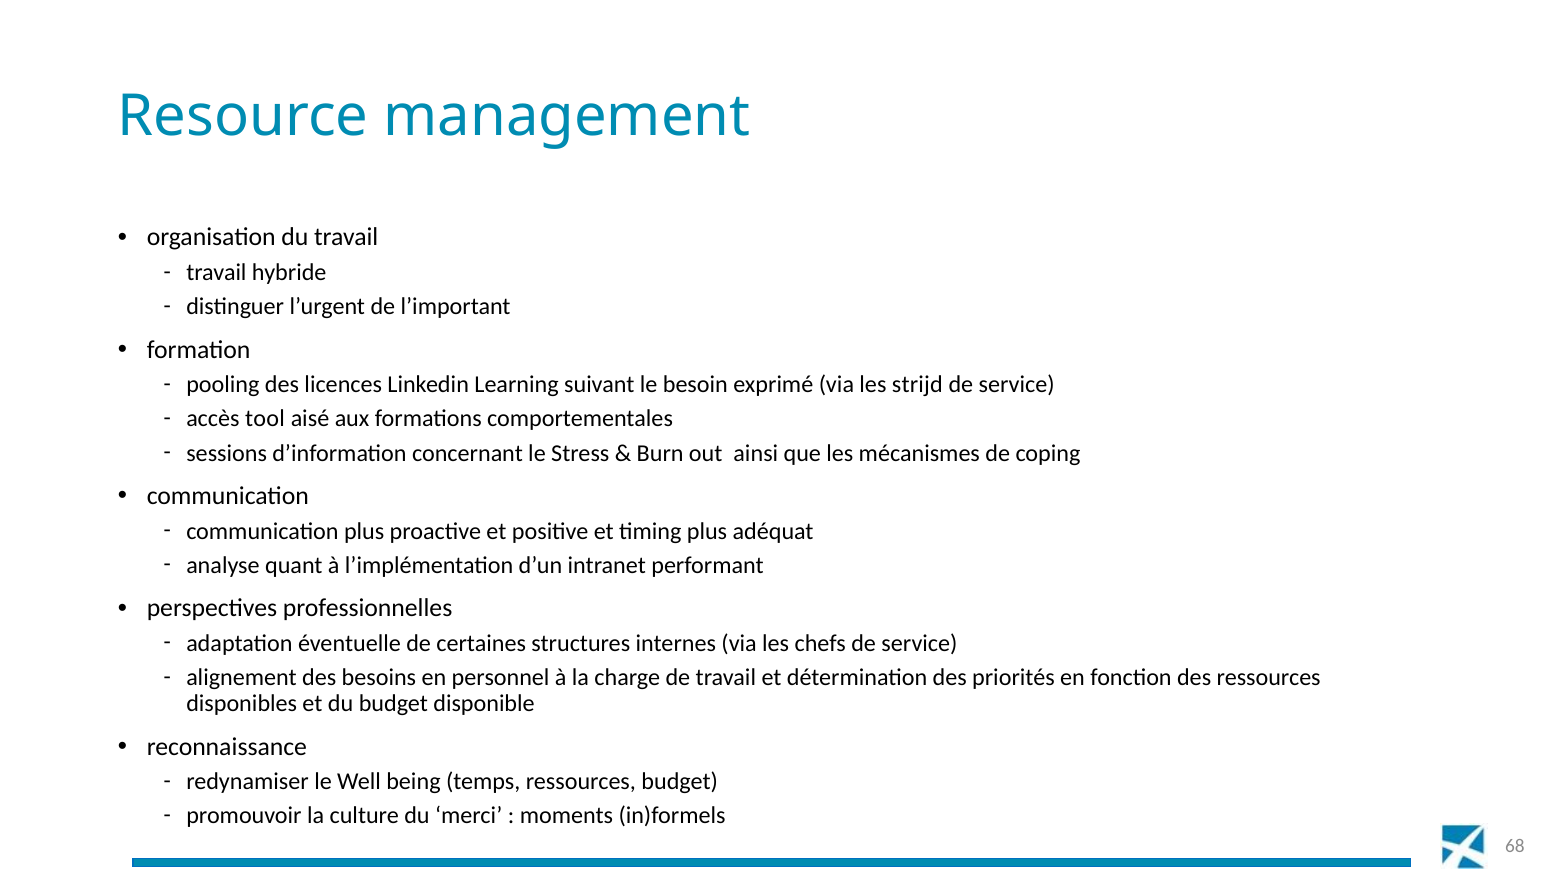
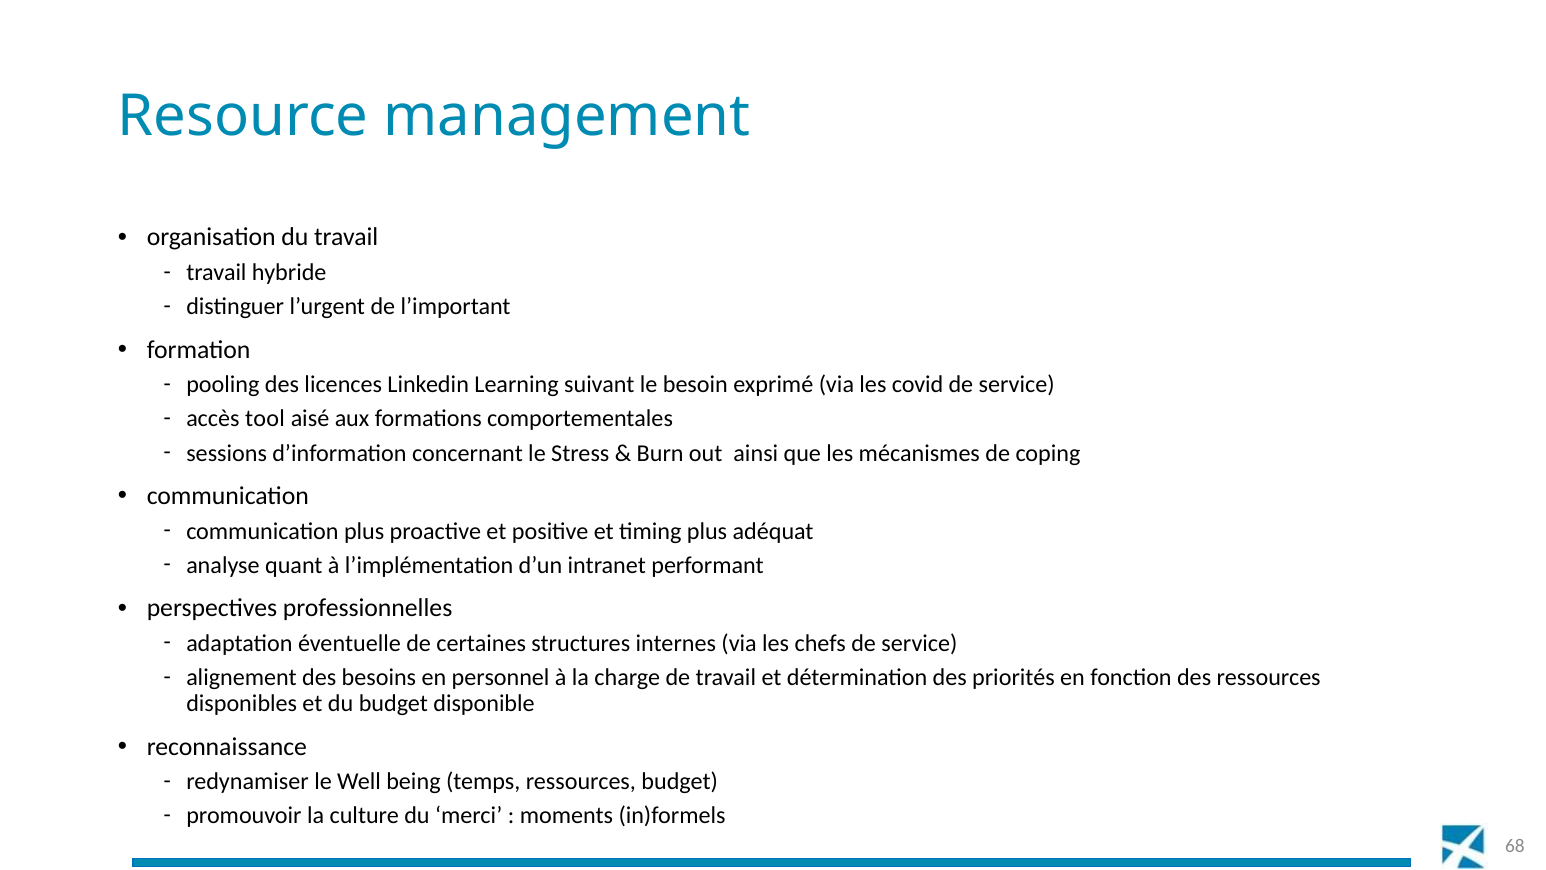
strijd: strijd -> covid
